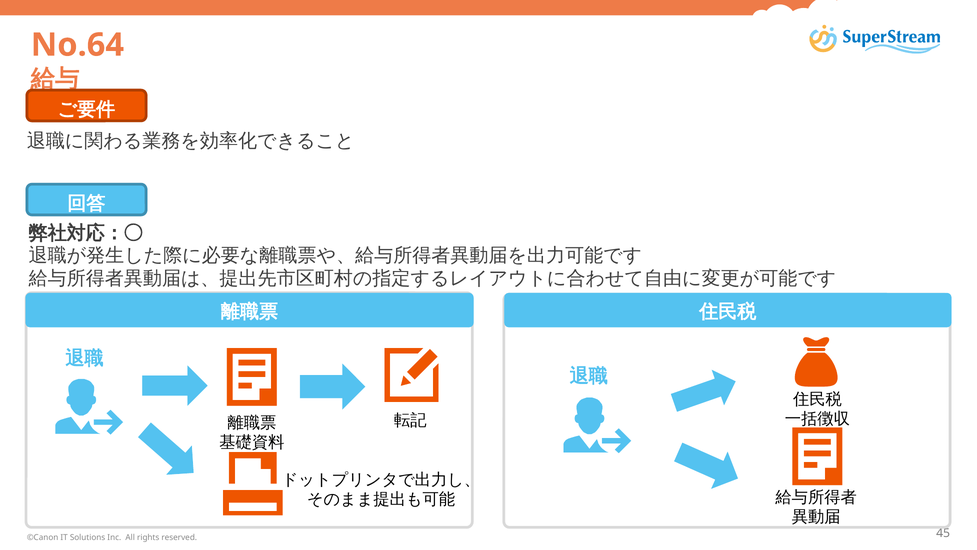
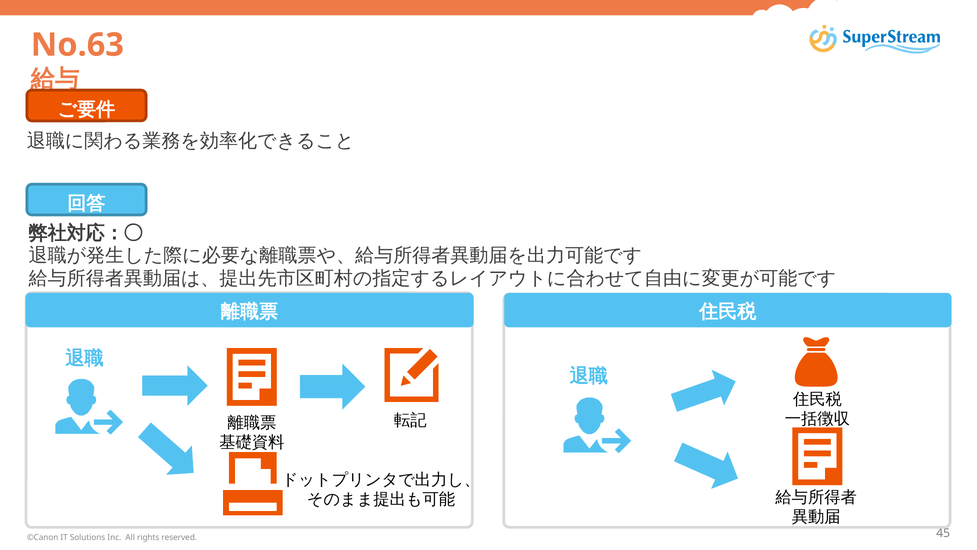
No.64: No.64 -> No.63
